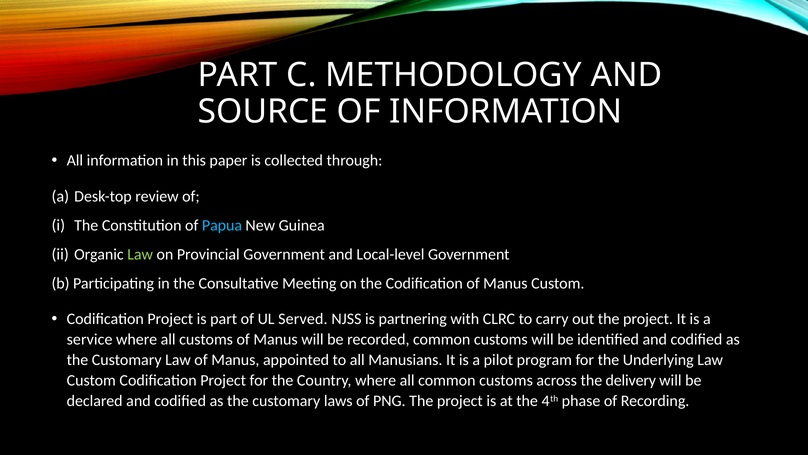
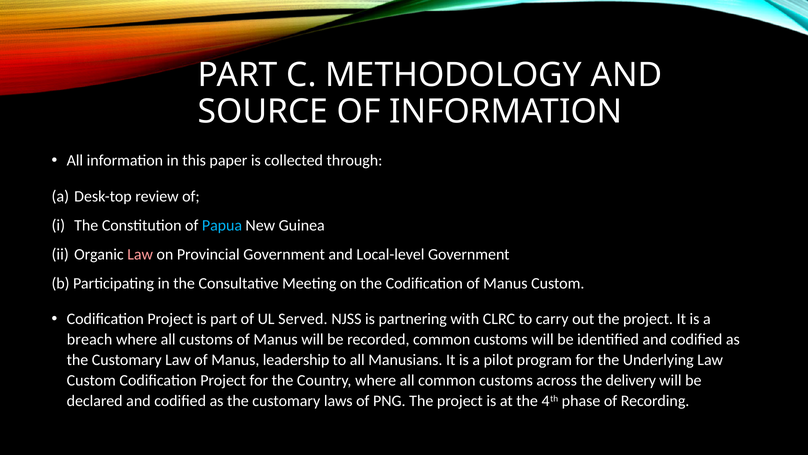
Law at (140, 254) colour: light green -> pink
service: service -> breach
appointed: appointed -> leadership
